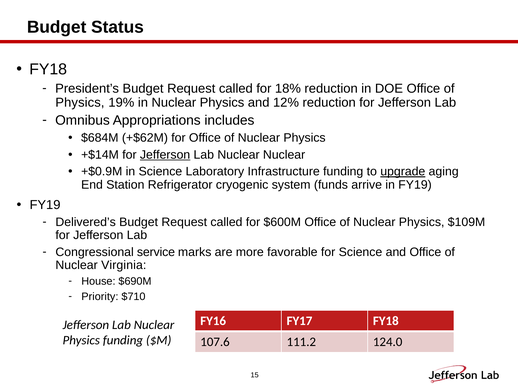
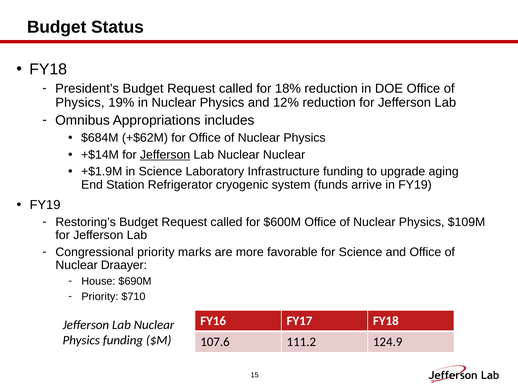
+$0.9M: +$0.9M -> +$1.9M
upgrade underline: present -> none
Delivered’s: Delivered’s -> Restoring’s
Congressional service: service -> priority
Virginia: Virginia -> Draayer
124.0: 124.0 -> 124.9
